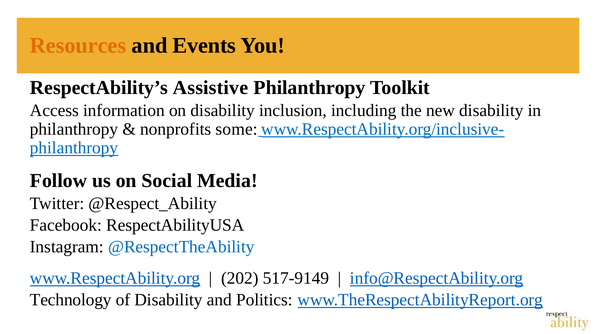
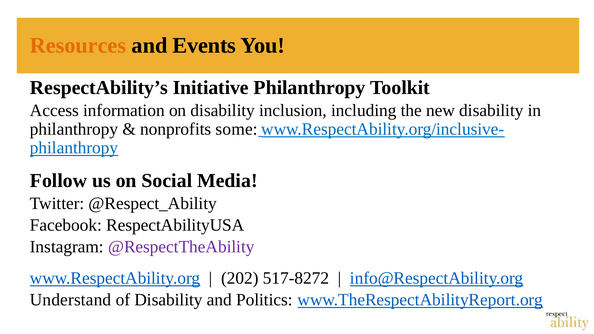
Assistive: Assistive -> Initiative
@RespectTheAbility colour: blue -> purple
517-9149: 517-9149 -> 517-8272
Technology: Technology -> Understand
